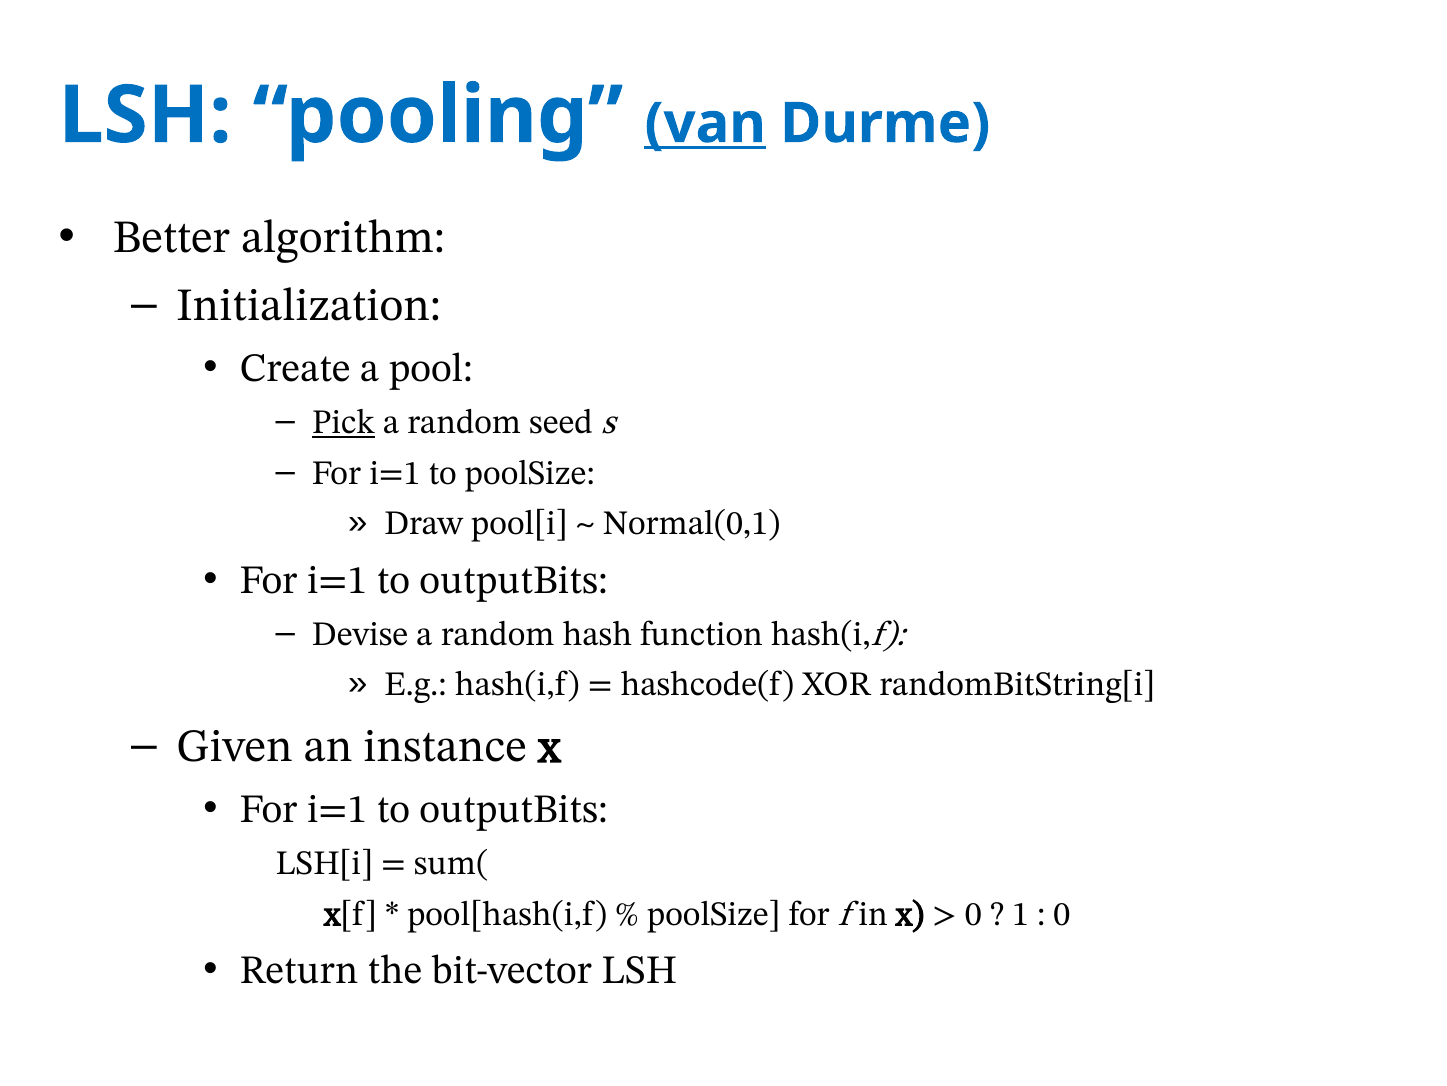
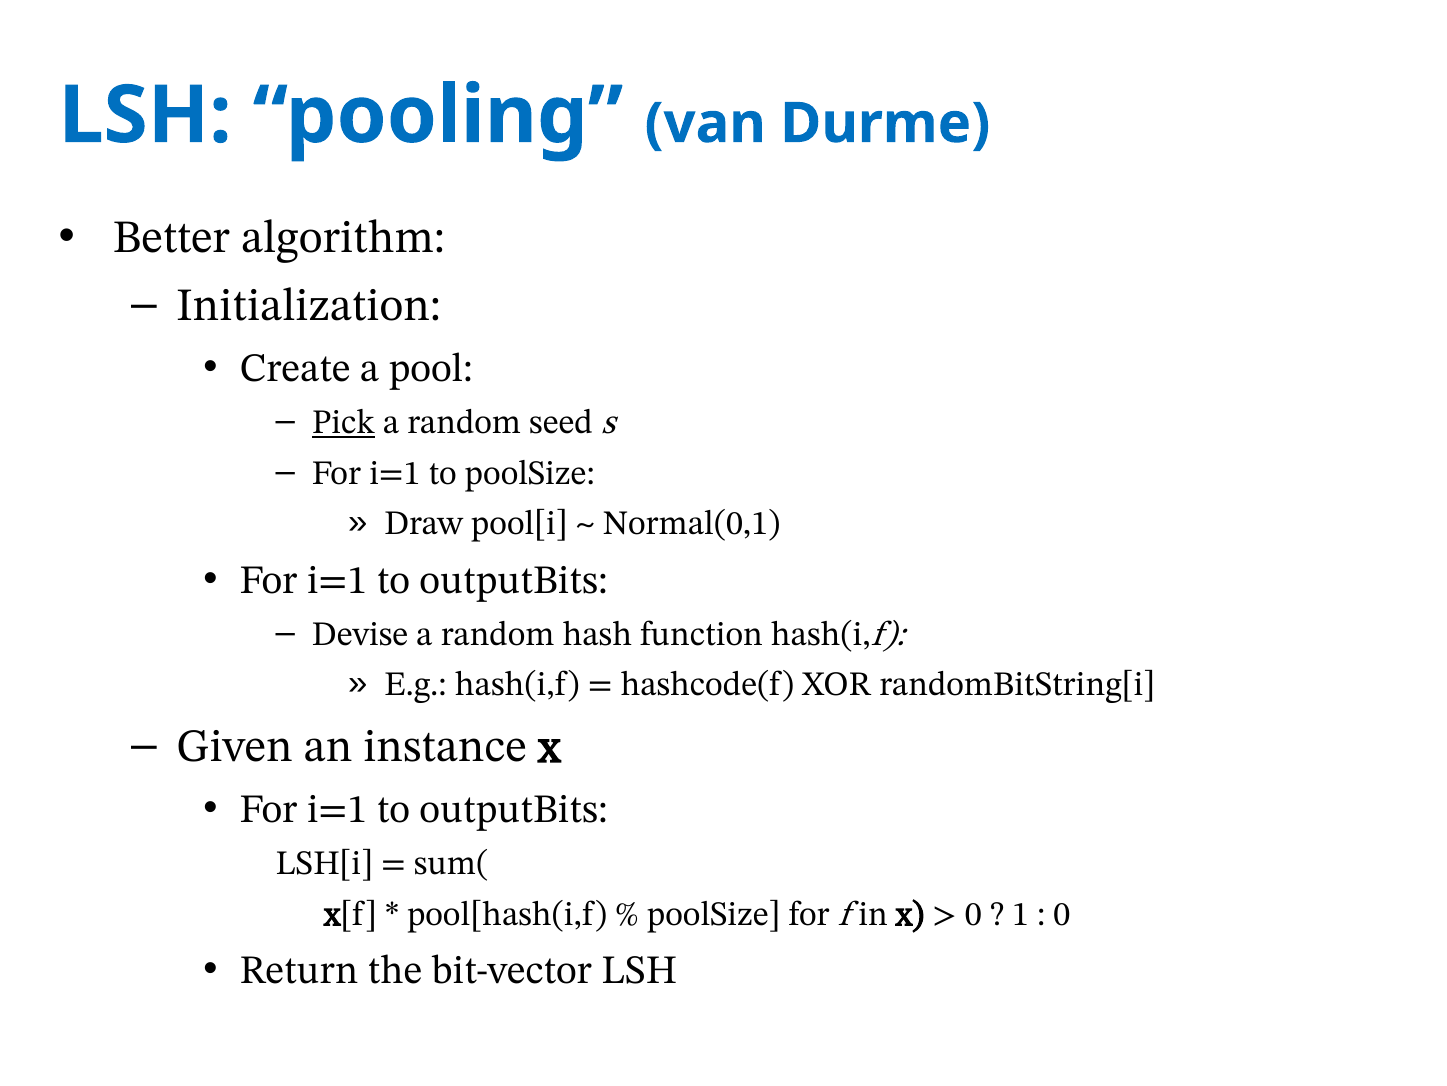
van underline: present -> none
